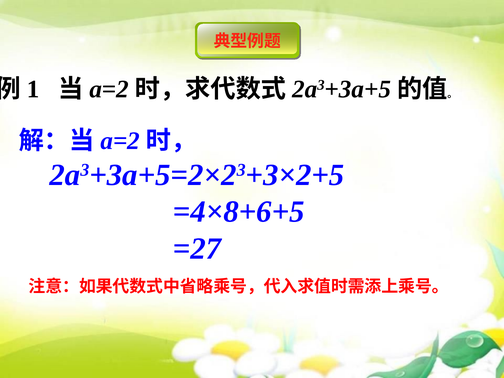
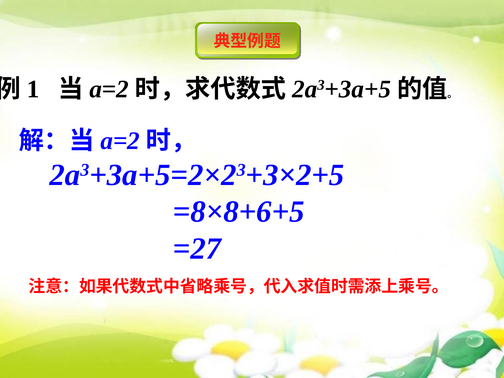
=4×8+6+5: =4×8+6+5 -> =8×8+6+5
